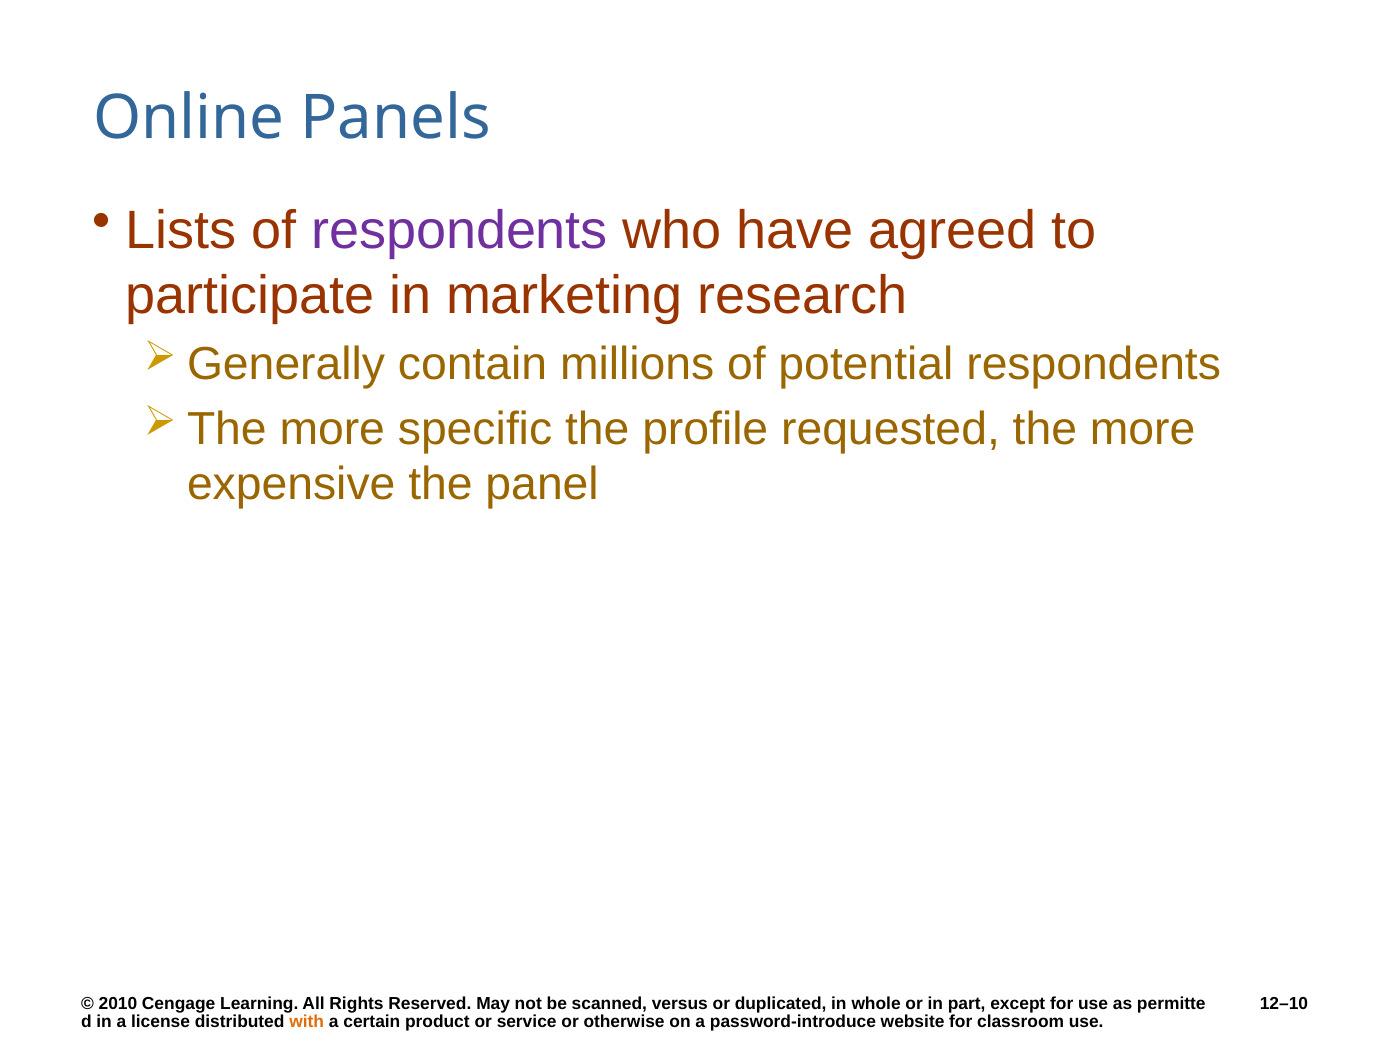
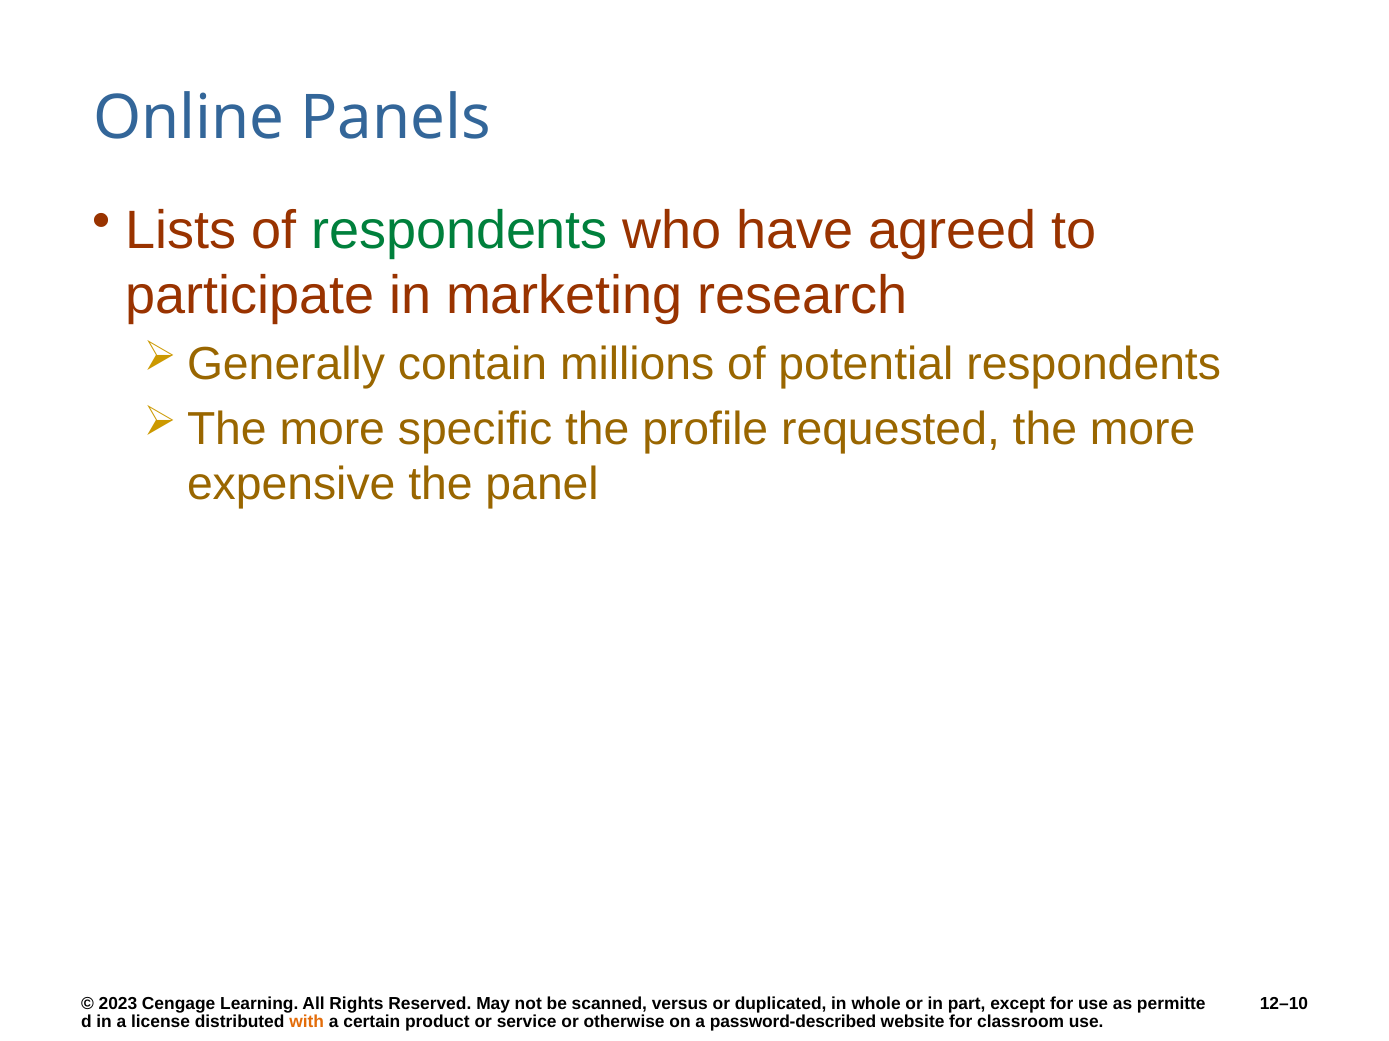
respondents at (460, 231) colour: purple -> green
2010: 2010 -> 2023
password-introduce: password-introduce -> password-described
